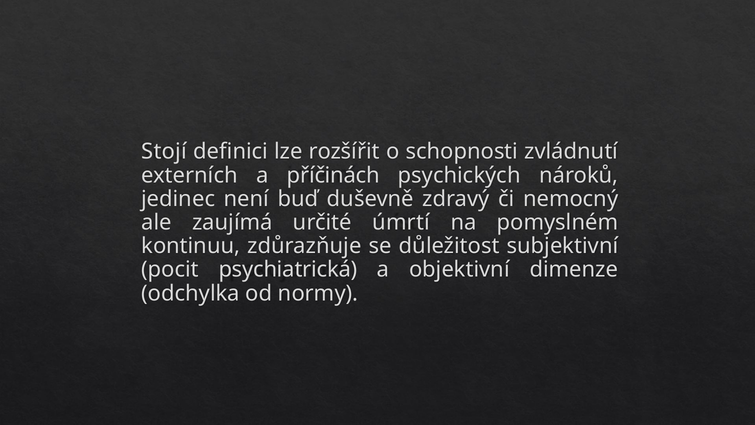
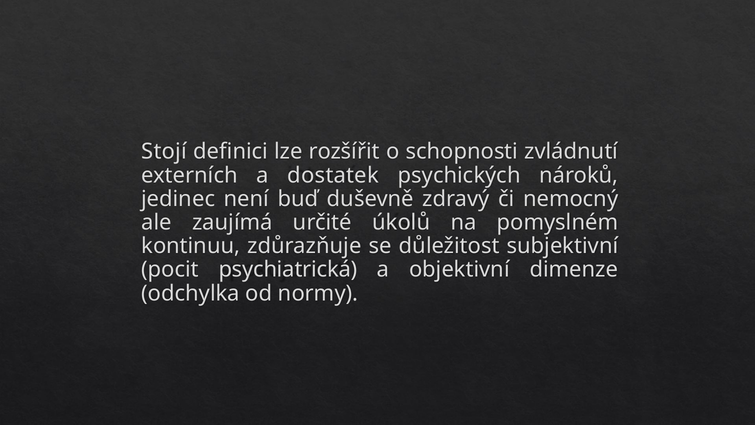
příčinách: příčinách -> dostatek
úmrtí: úmrtí -> úkolů
